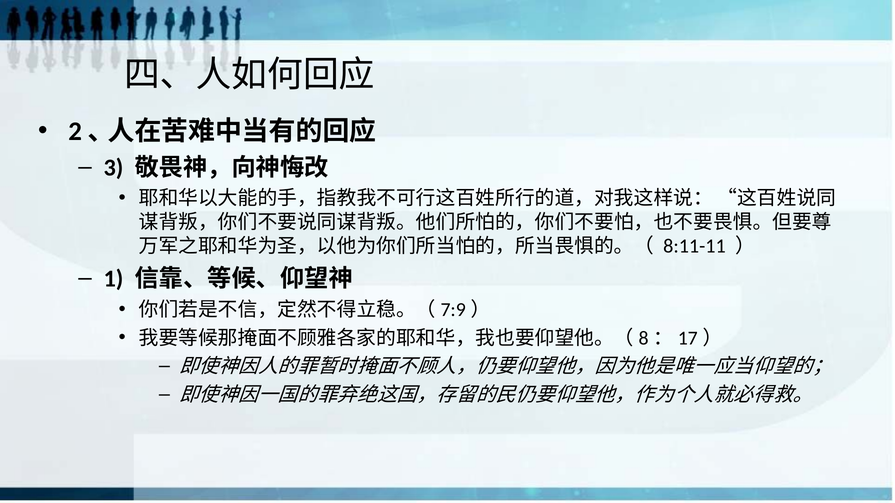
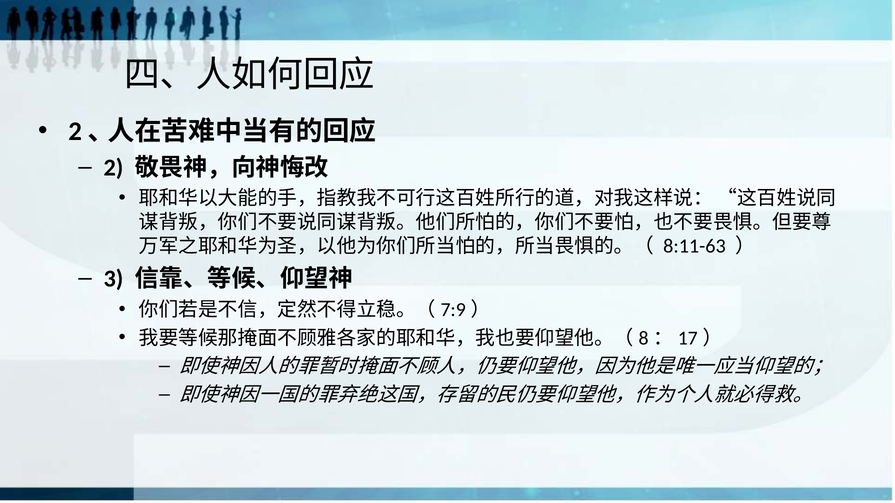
3: 3 -> 2
8:11-11: 8:11-11 -> 8:11-63
1: 1 -> 3
